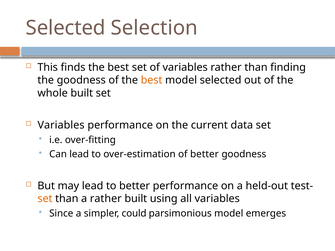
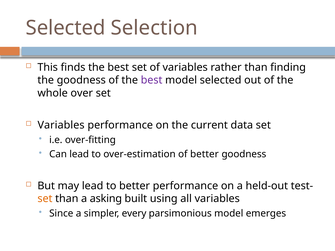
best at (152, 80) colour: orange -> purple
whole built: built -> over
a rather: rather -> asking
could: could -> every
